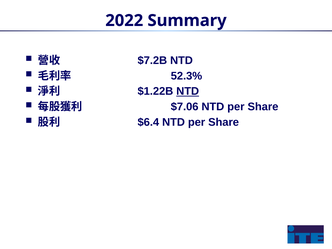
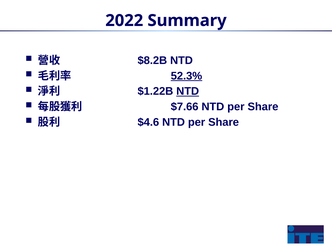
$7.2B: $7.2B -> $8.2B
52.3% underline: none -> present
$7.06: $7.06 -> $7.66
$6.4: $6.4 -> $4.6
